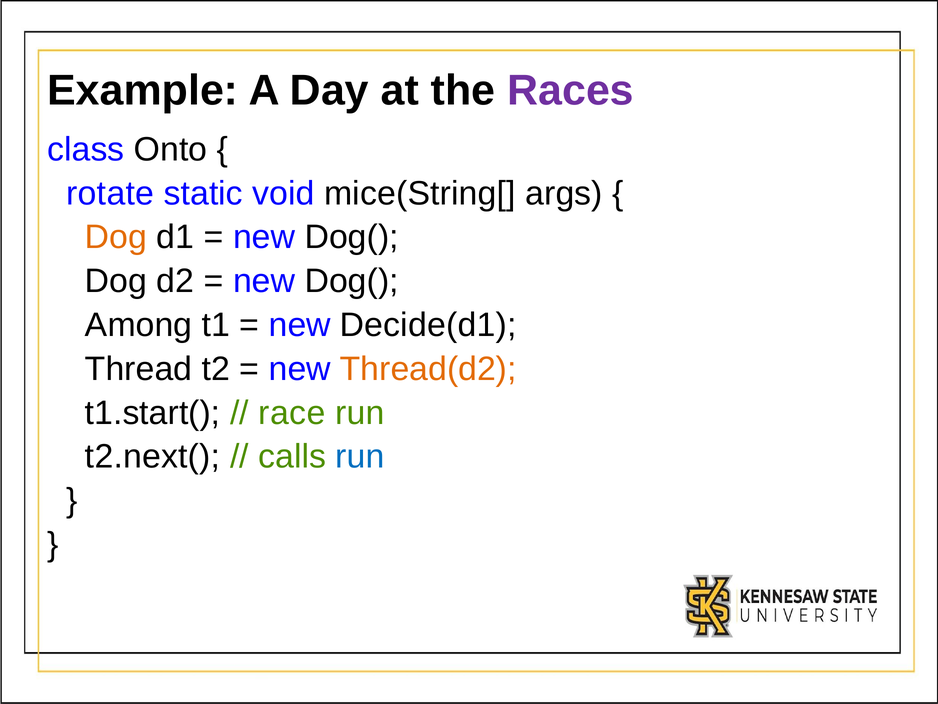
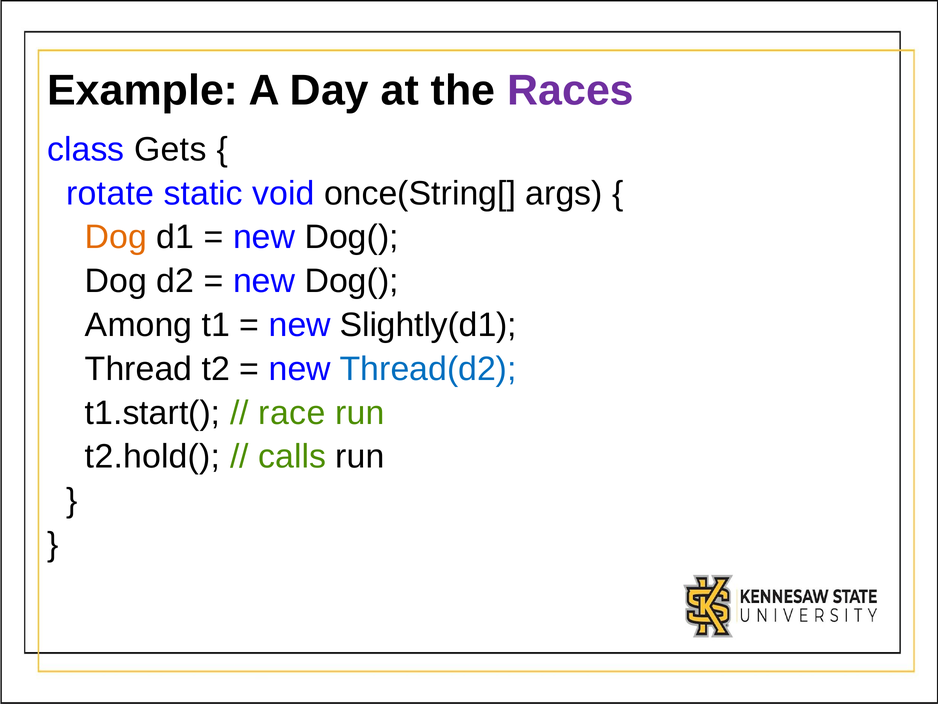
Onto: Onto -> Gets
mice(String[: mice(String[ -> once(String[
Decide(d1: Decide(d1 -> Slightly(d1
Thread(d2 colour: orange -> blue
t2.next(: t2.next( -> t2.hold(
run at (360, 456) colour: blue -> black
